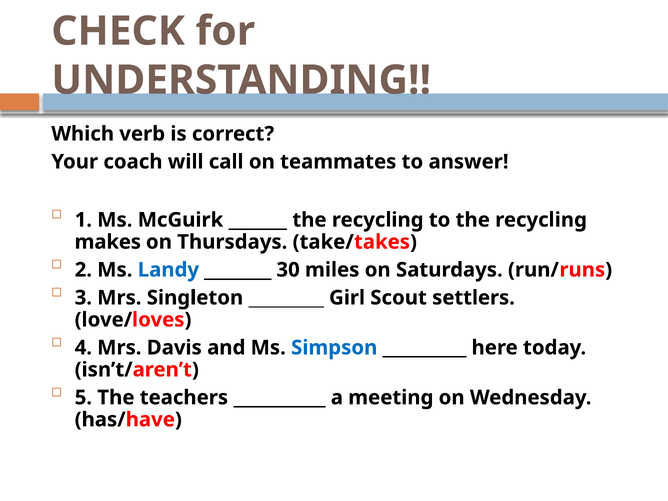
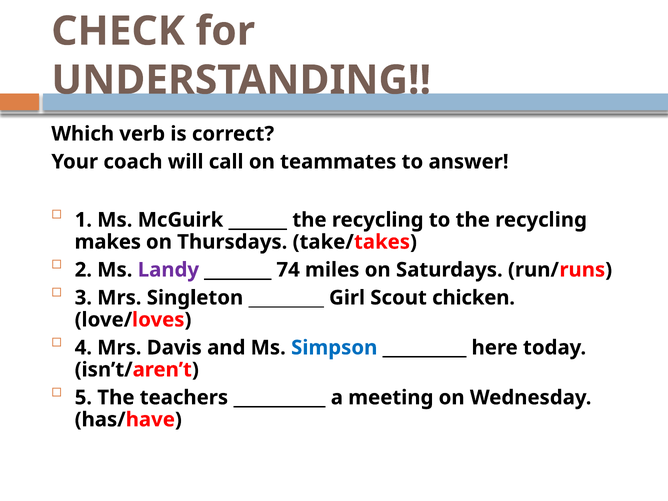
Landy colour: blue -> purple
30: 30 -> 74
settlers: settlers -> chicken
